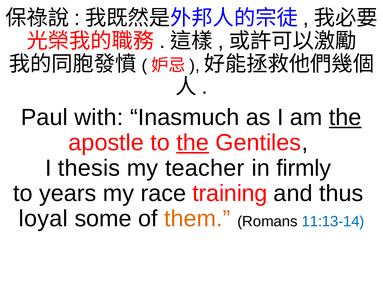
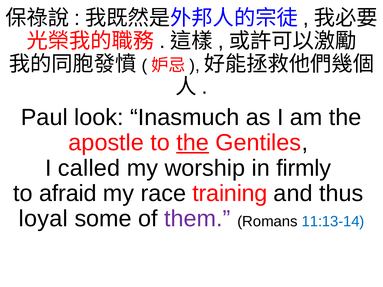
with: with -> look
the at (345, 118) underline: present -> none
thesis: thesis -> called
teacher: teacher -> worship
years: years -> afraid
them colour: orange -> purple
